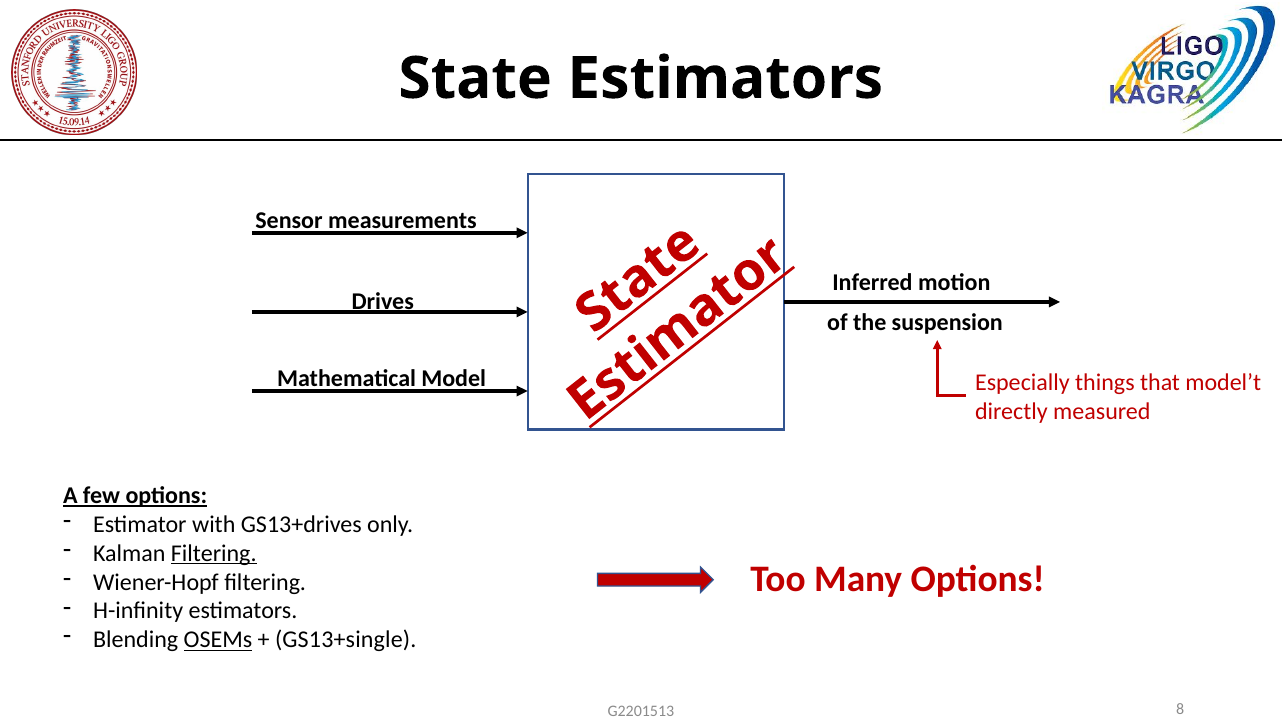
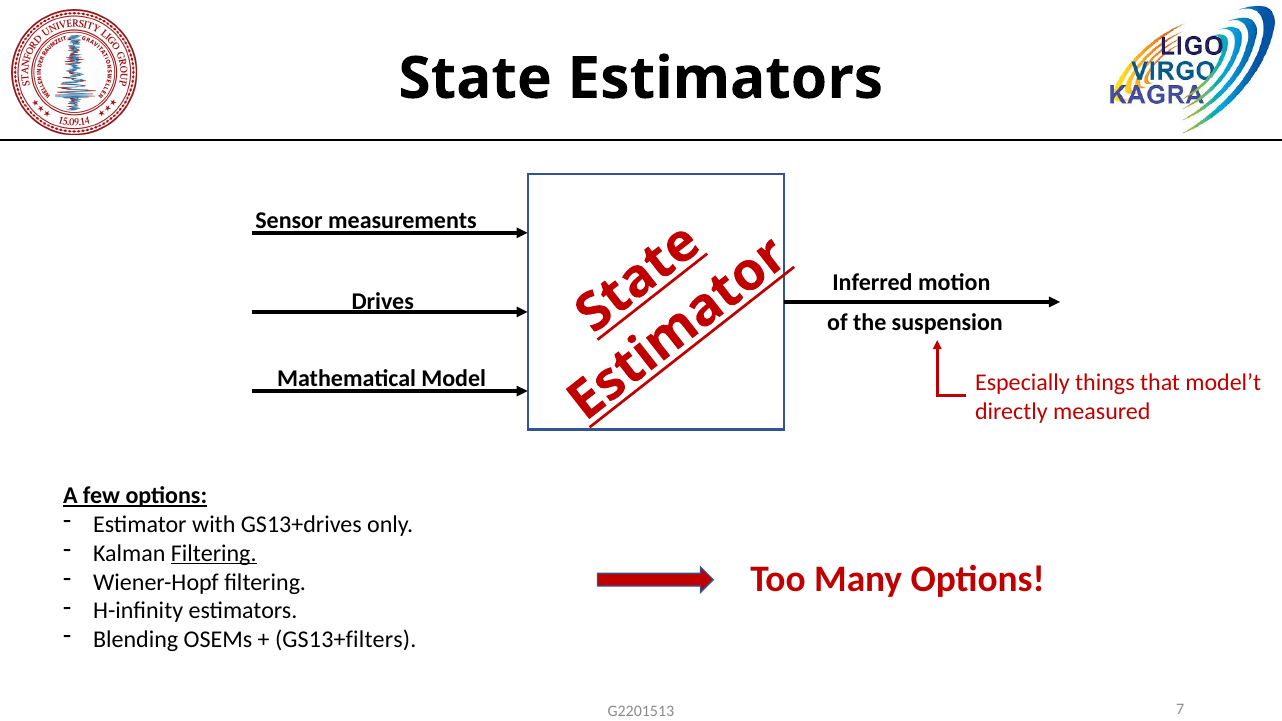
OSEMs underline: present -> none
GS13+single: GS13+single -> GS13+filters
8: 8 -> 7
